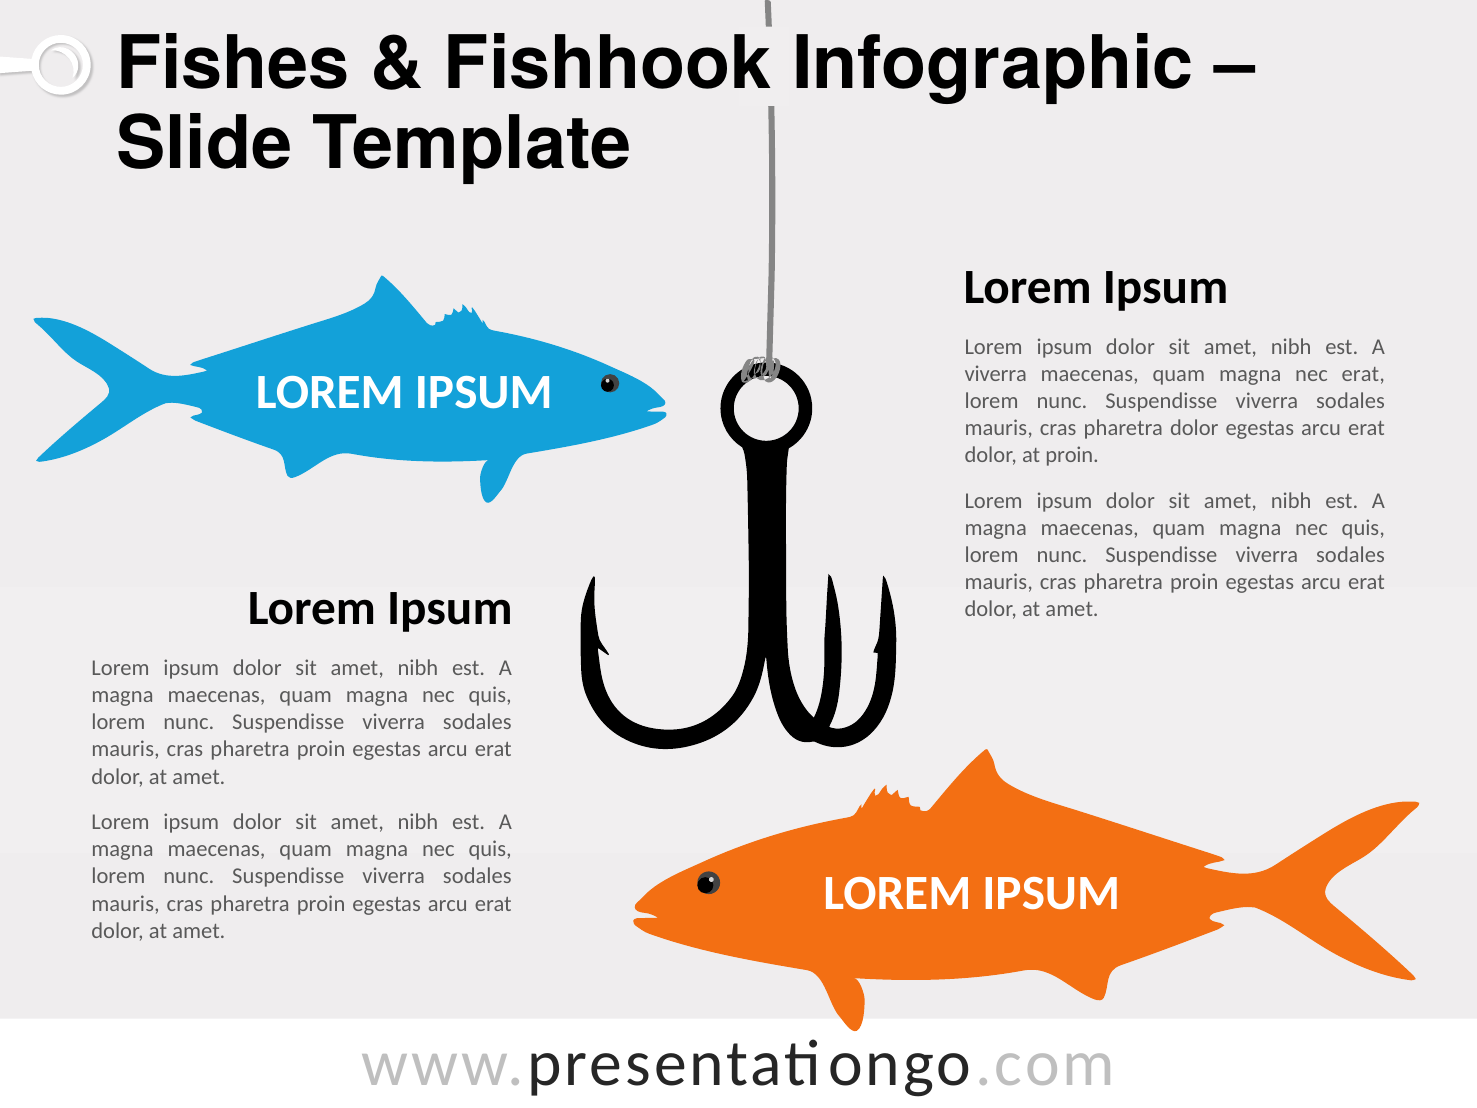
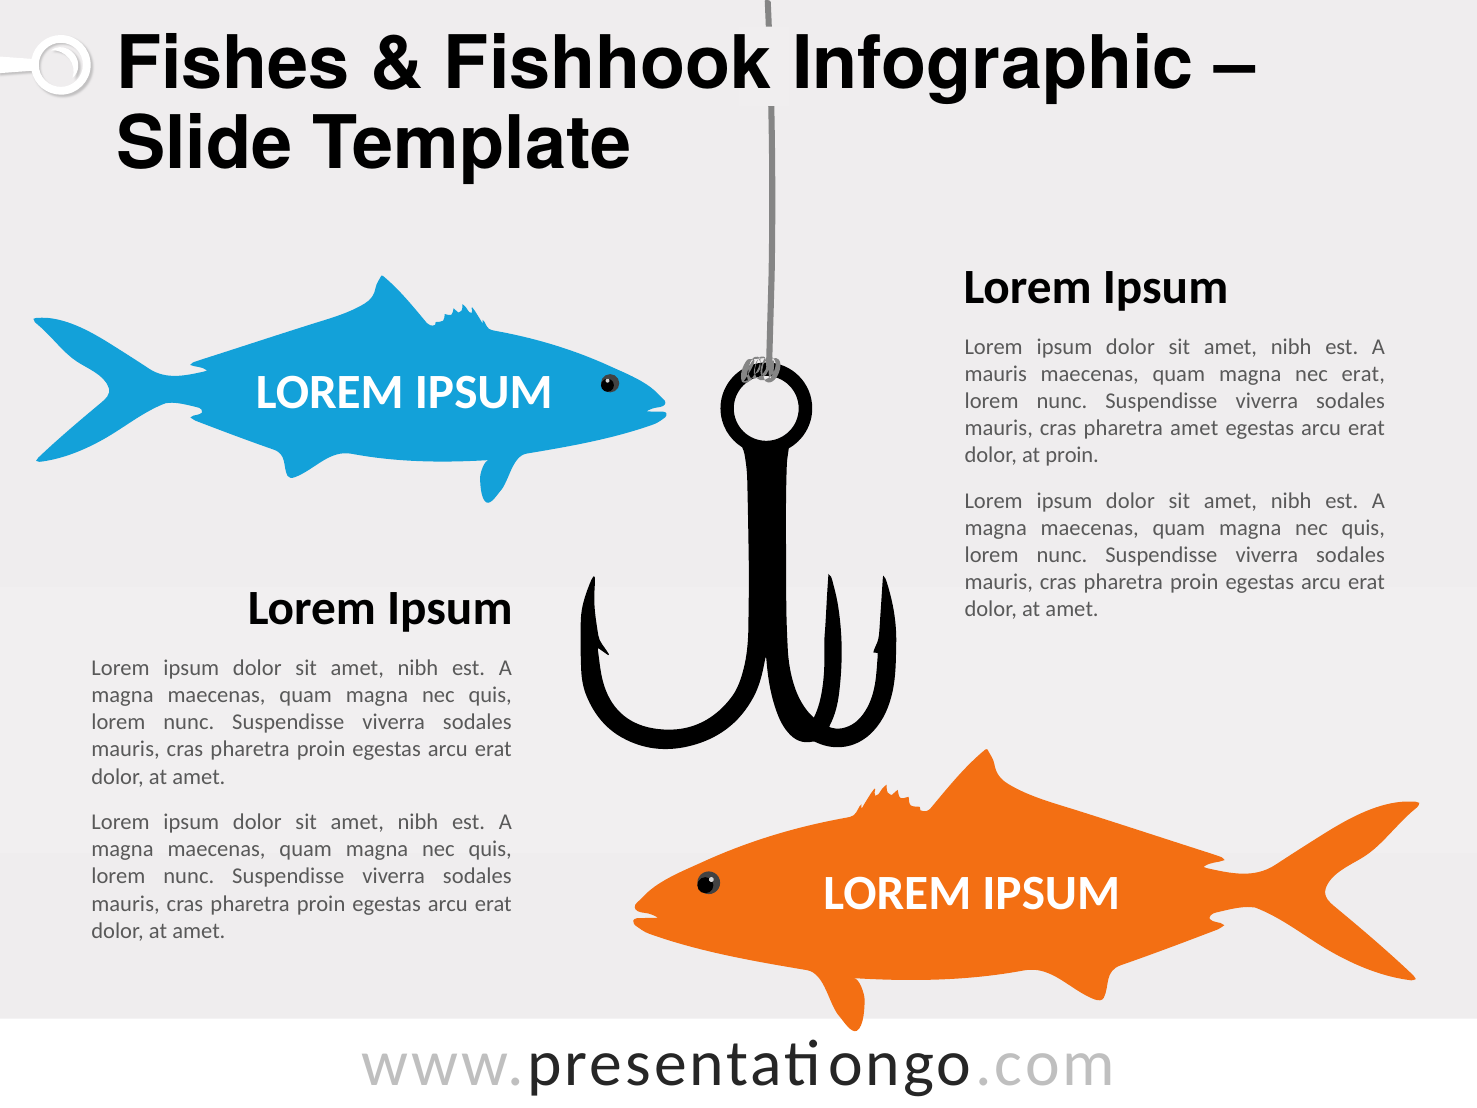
viverra at (996, 374): viverra -> mauris
pharetra dolor: dolor -> amet
